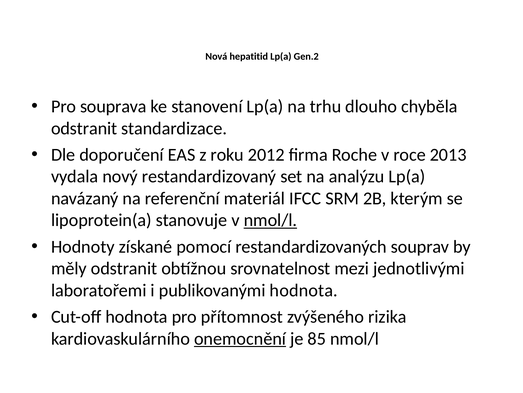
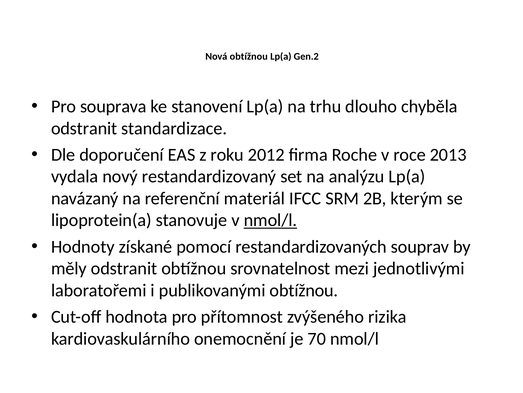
Nová hepatitid: hepatitid -> obtížnou
publikovanými hodnota: hodnota -> obtížnou
onemocnění underline: present -> none
85: 85 -> 70
